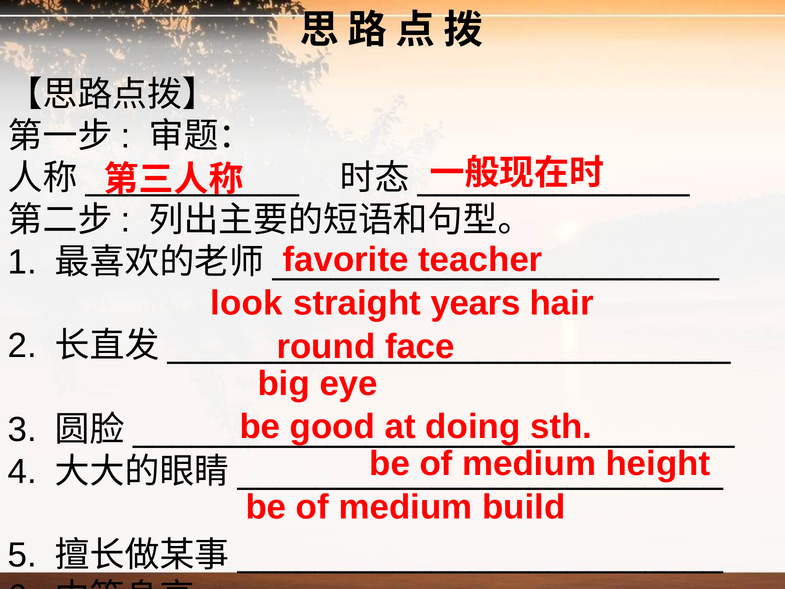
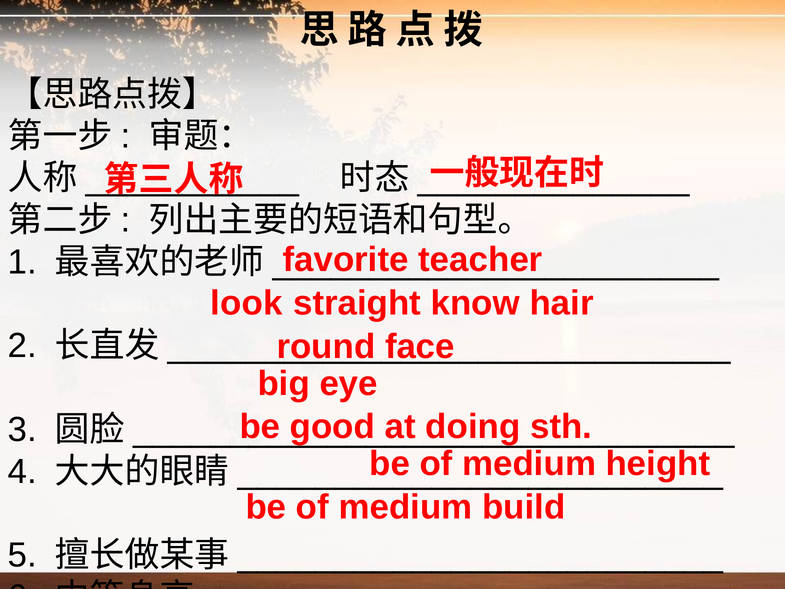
years: years -> know
